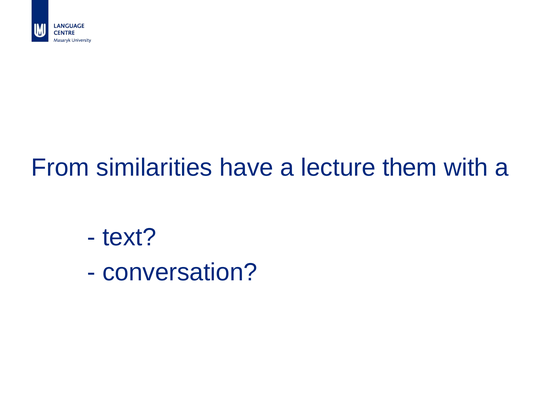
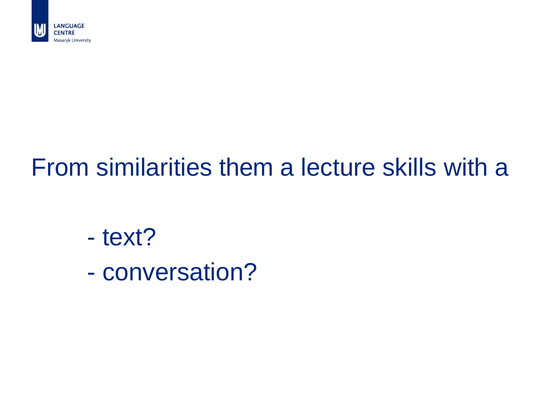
have: have -> them
them: them -> skills
